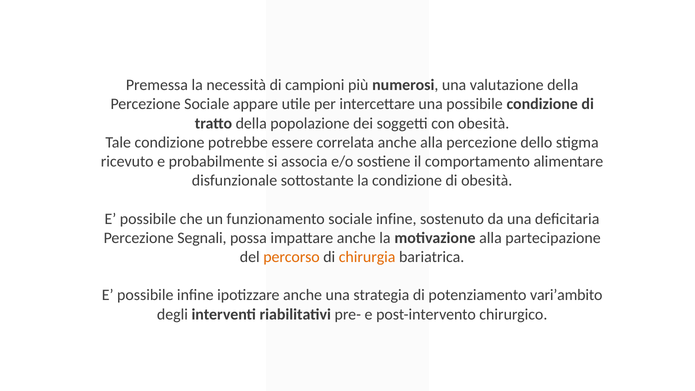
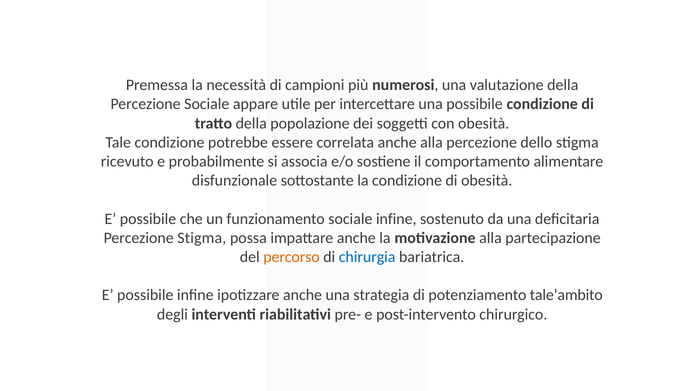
Percezione Segnali: Segnali -> Stigma
chirurgia colour: orange -> blue
vari’ambito: vari’ambito -> tale’ambito
